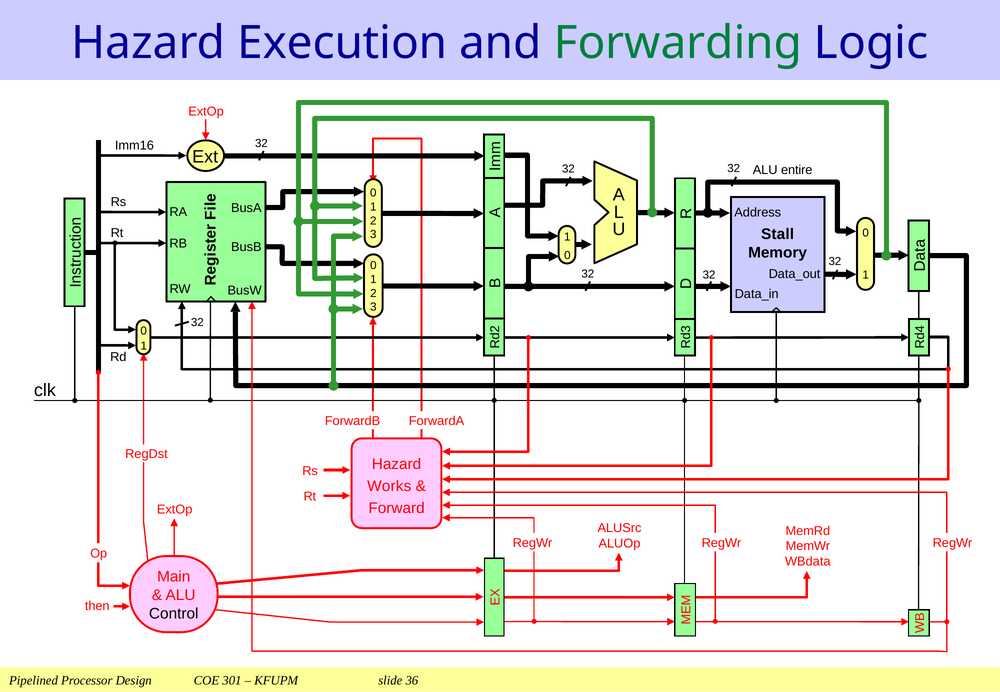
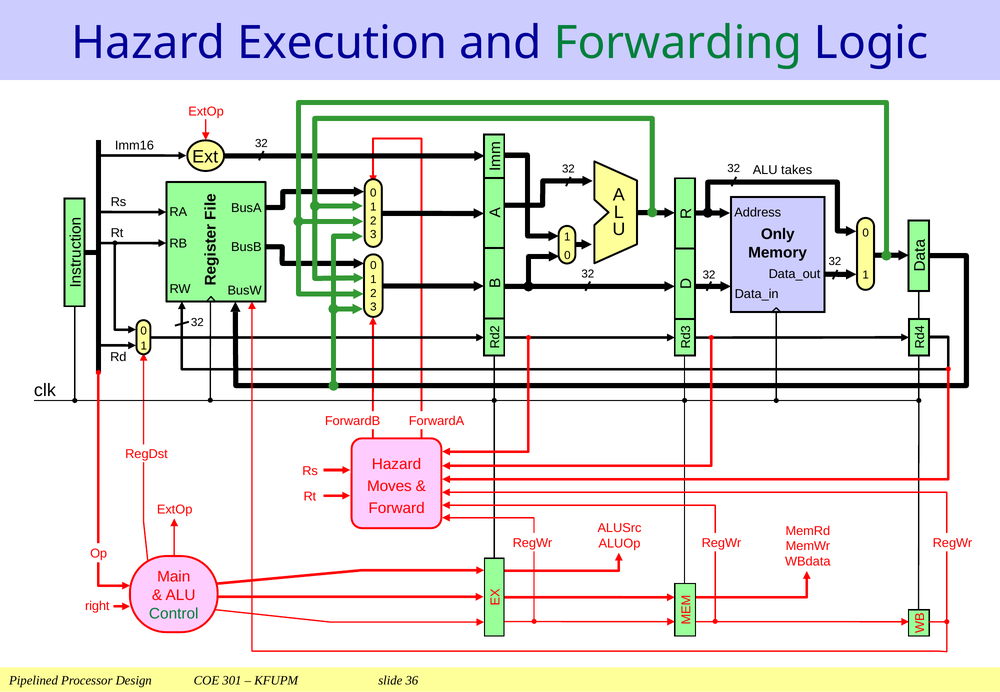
entire: entire -> takes
Stall: Stall -> Only
Works: Works -> Moves
then: then -> right
Control colour: black -> green
